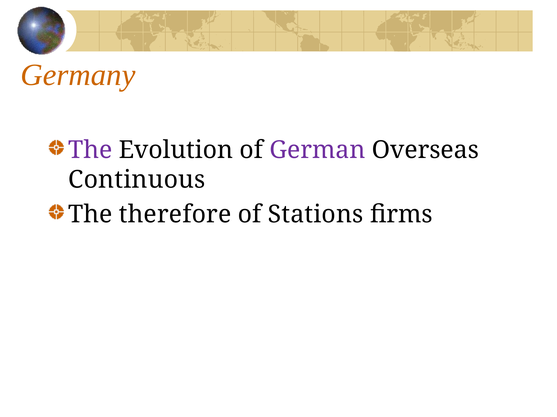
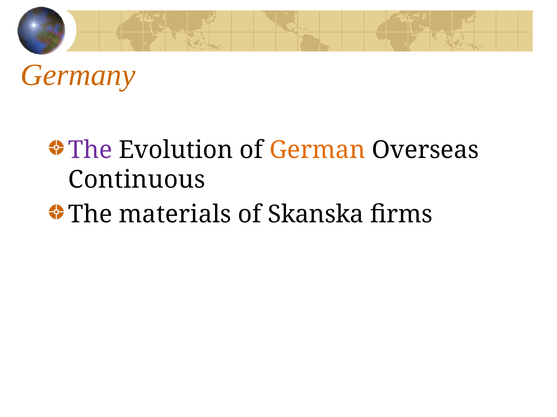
German colour: purple -> orange
therefore: therefore -> materials
Stations: Stations -> Skanska
